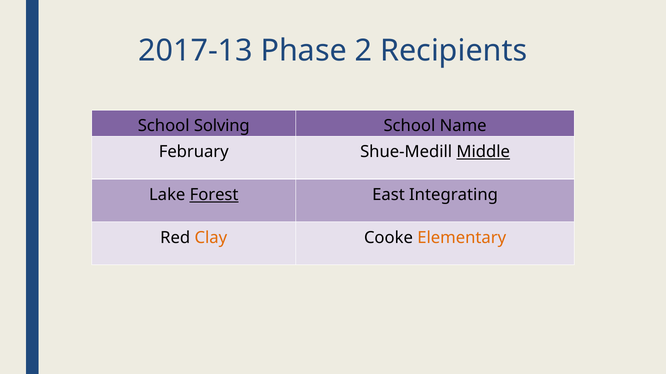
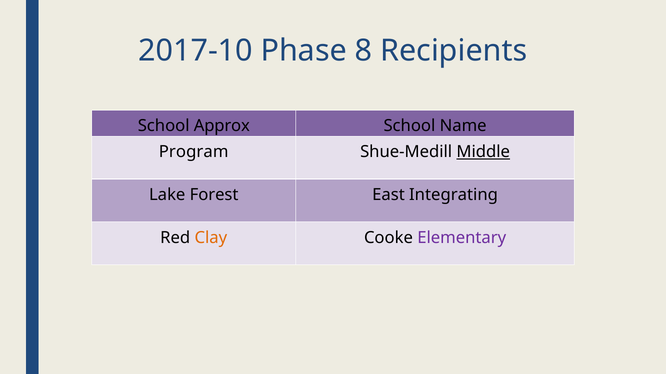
2017-13: 2017-13 -> 2017-10
2: 2 -> 8
Solving: Solving -> Approx
February: February -> Program
Forest underline: present -> none
Elementary colour: orange -> purple
